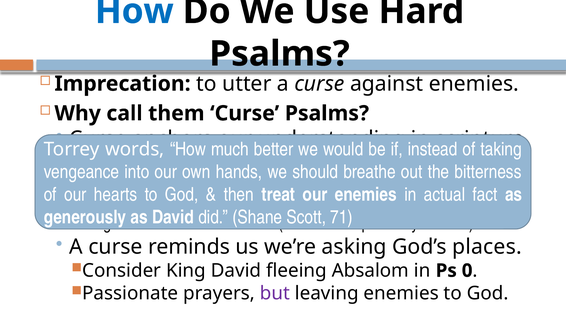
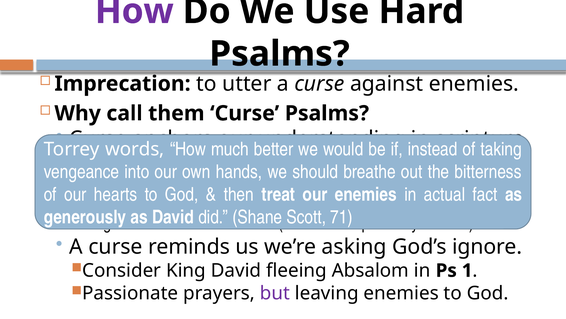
How at (134, 11) colour: blue -> purple
places: places -> ignore
0: 0 -> 1
